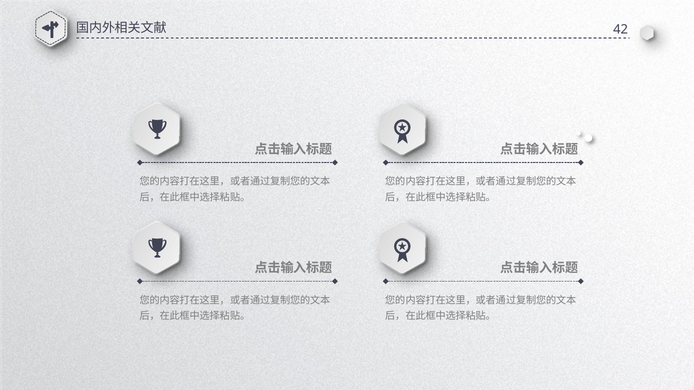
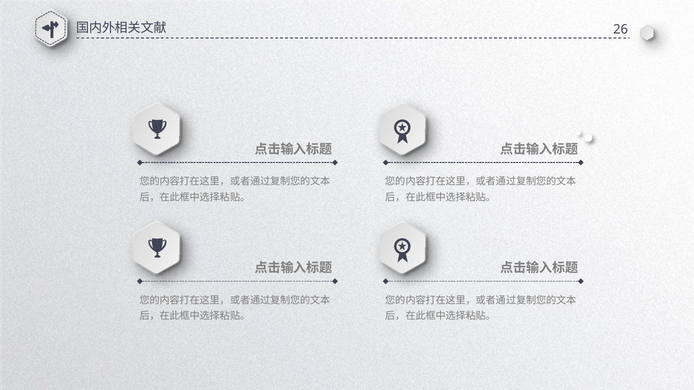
42: 42 -> 26
